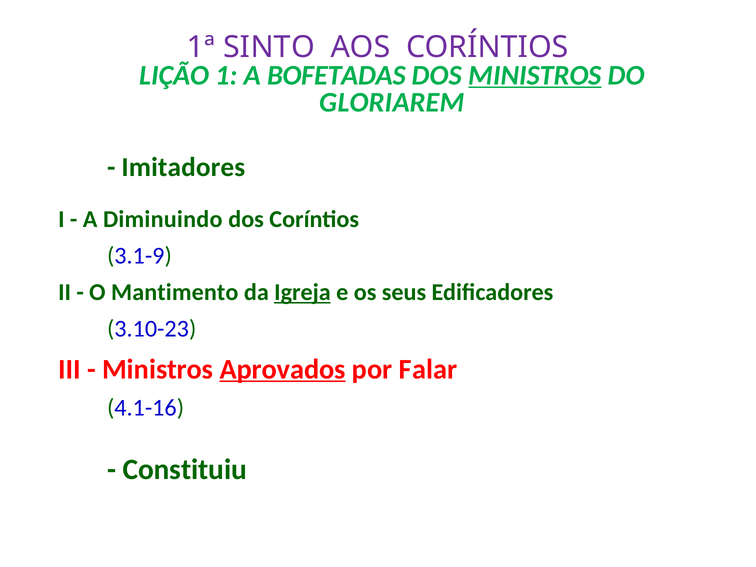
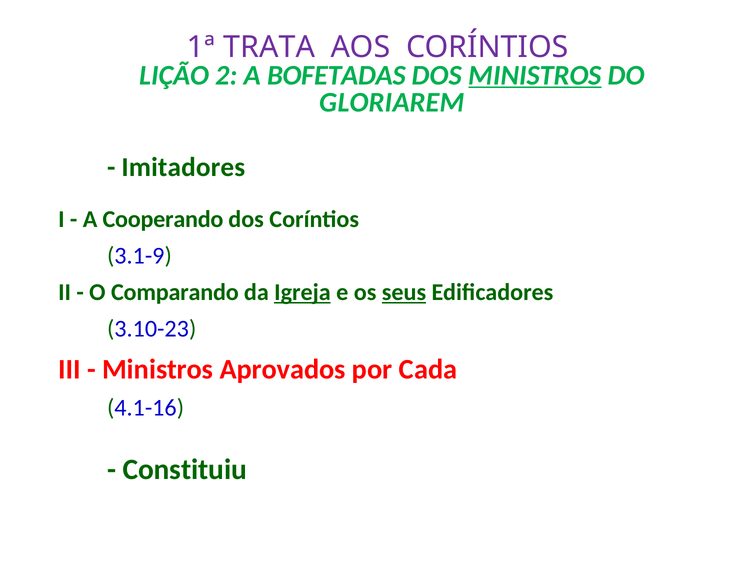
SINTO: SINTO -> TRATA
1: 1 -> 2
Diminuindo: Diminuindo -> Cooperando
Mantimento: Mantimento -> Comparando
seus underline: none -> present
Aprovados underline: present -> none
Falar: Falar -> Cada
